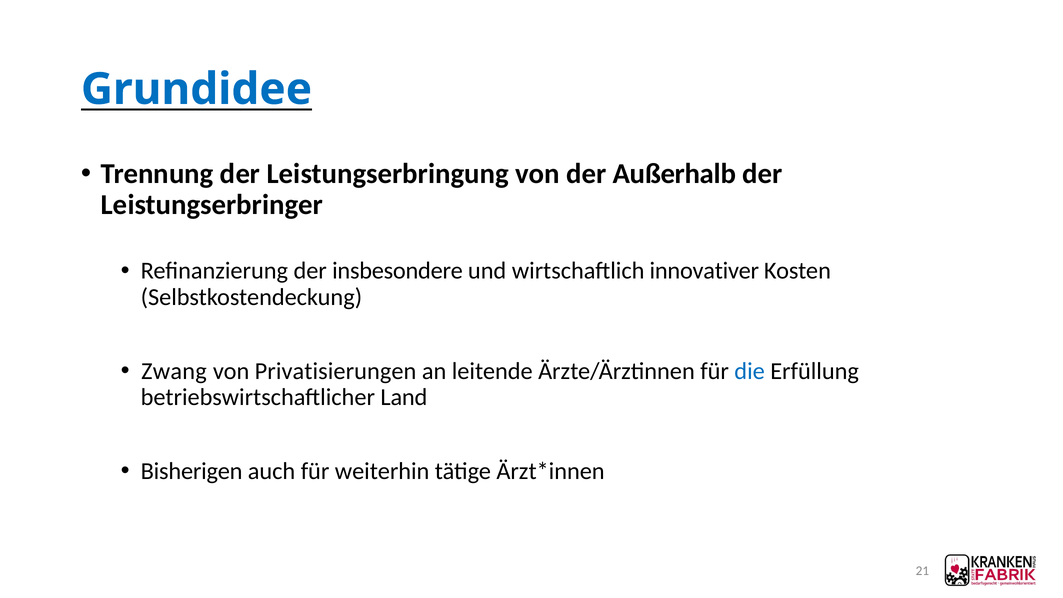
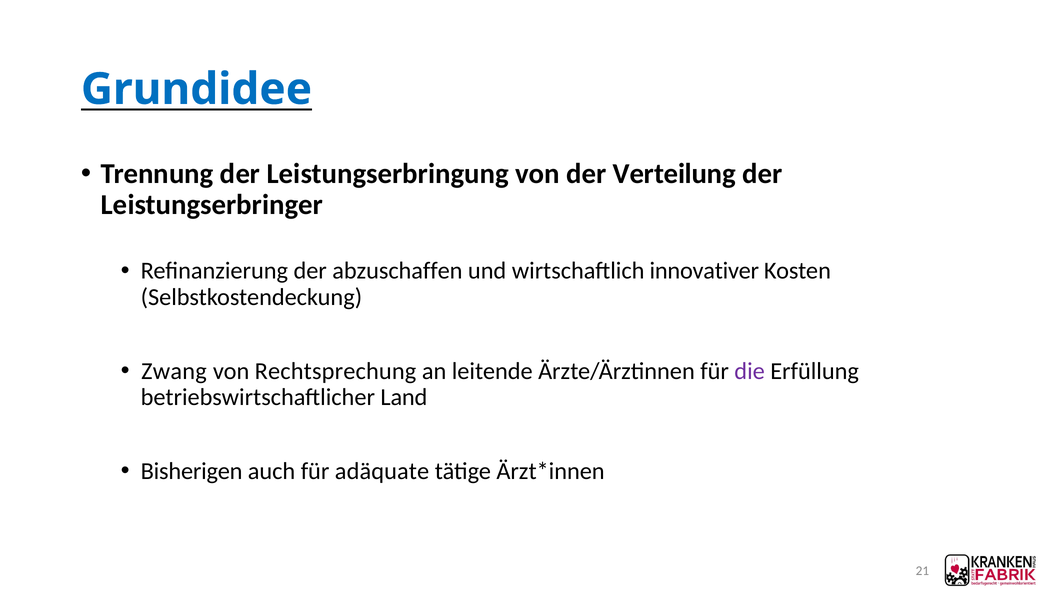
Außerhalb: Außerhalb -> Verteilung
insbesondere: insbesondere -> abzuschaffen
Privatisierungen: Privatisierungen -> Rechtsprechung
die colour: blue -> purple
weiterhin: weiterhin -> adäquate
